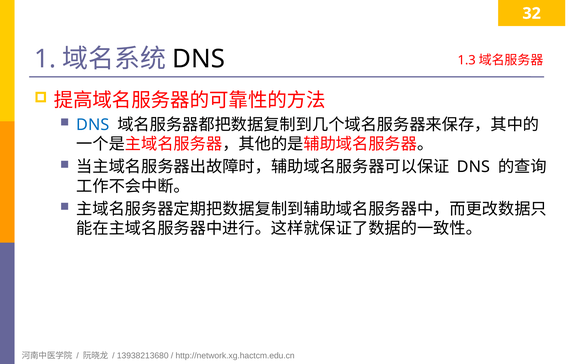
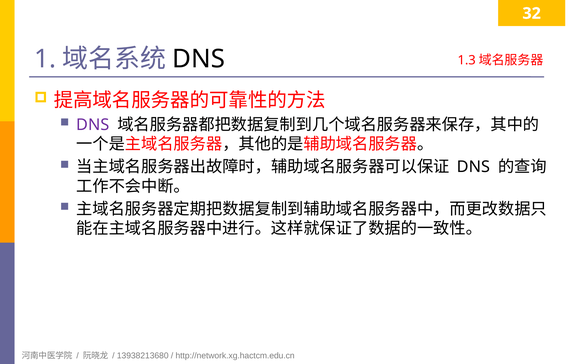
DNS at (93, 125) colour: blue -> purple
